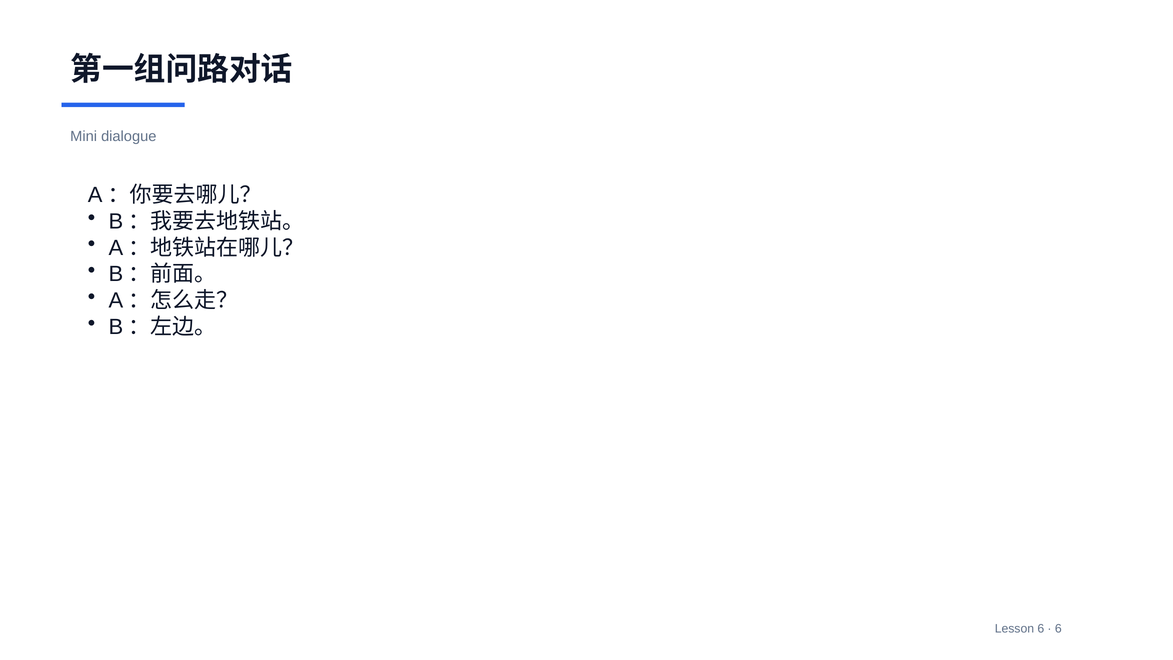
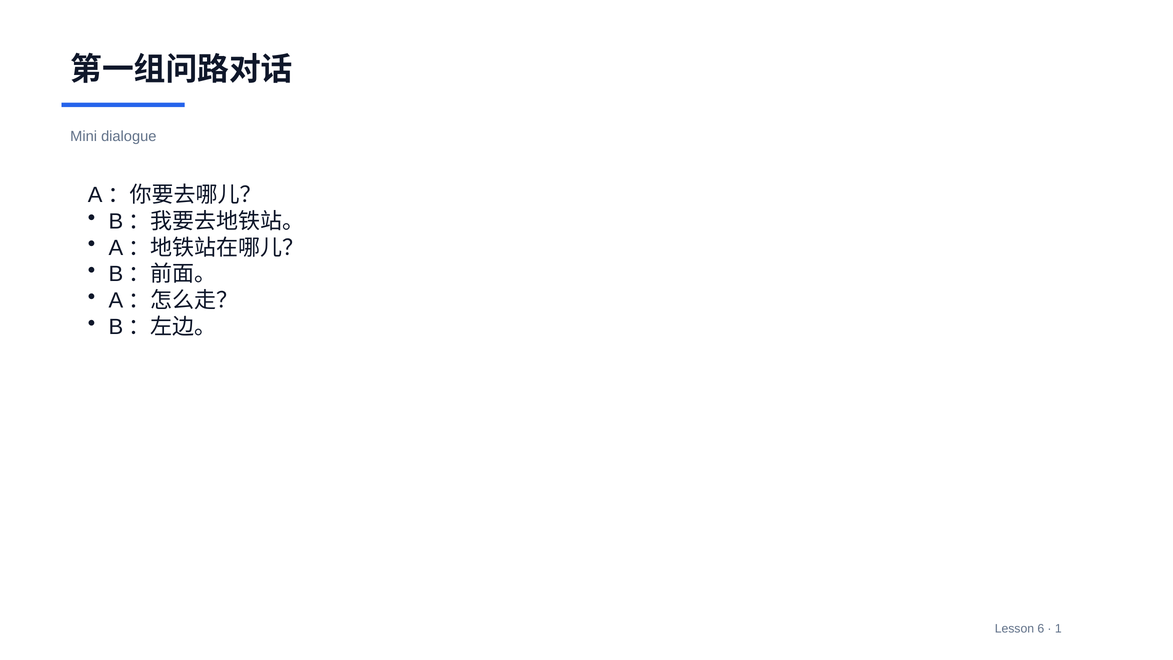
6 at (1058, 628): 6 -> 1
